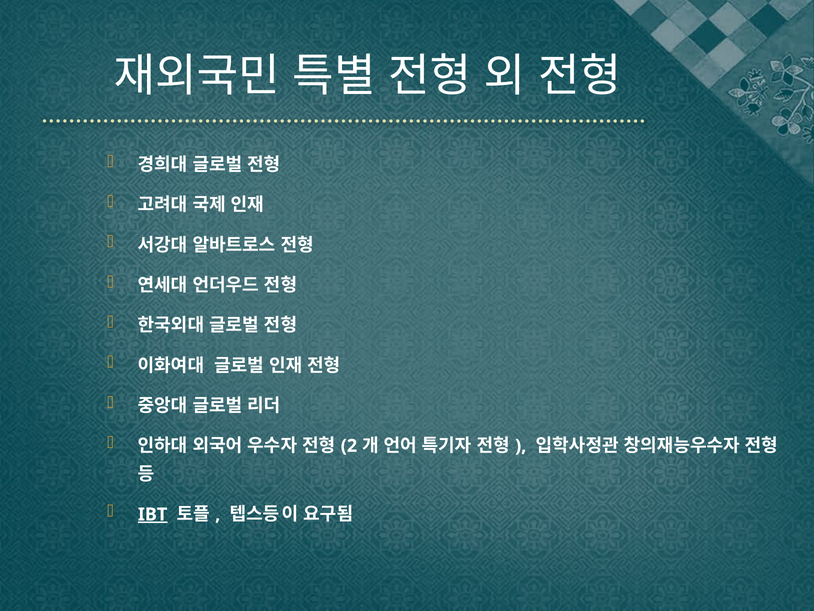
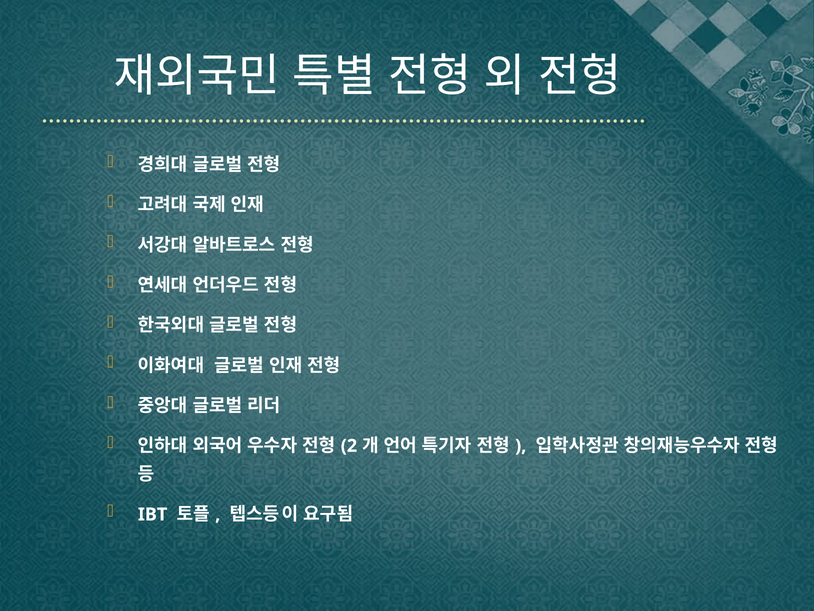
IBT underline: present -> none
